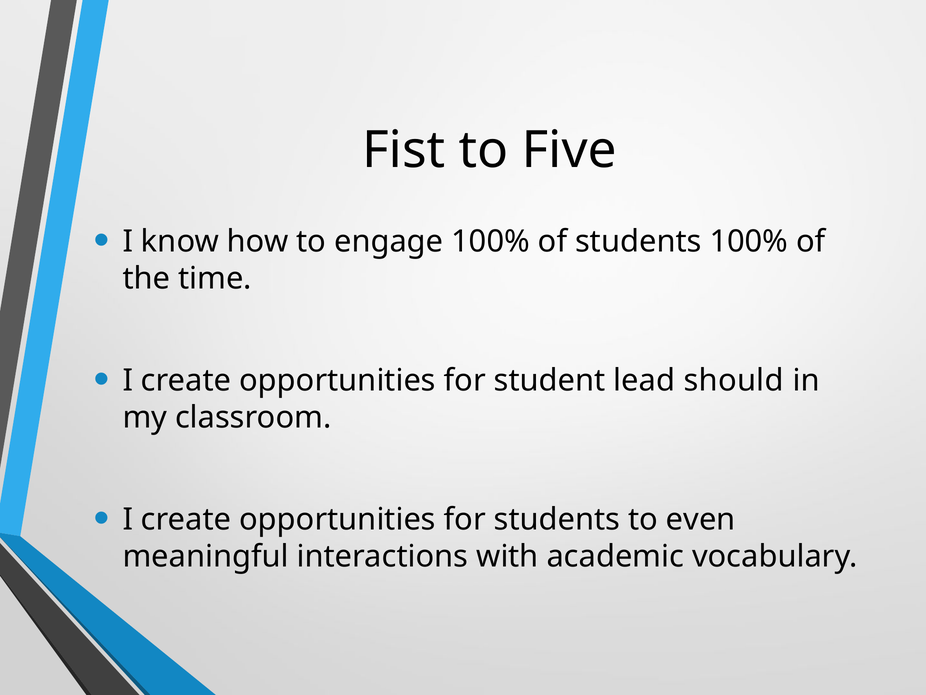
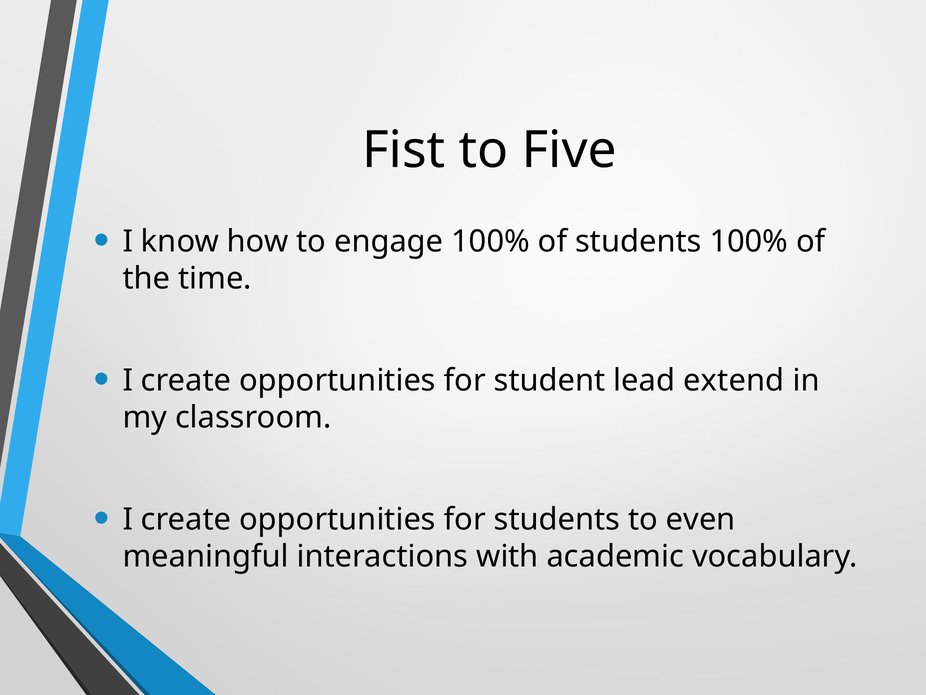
should: should -> extend
